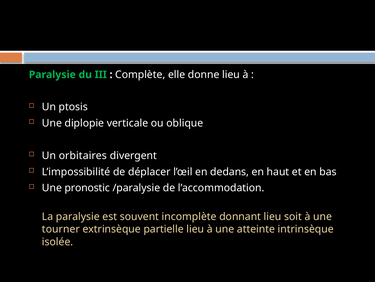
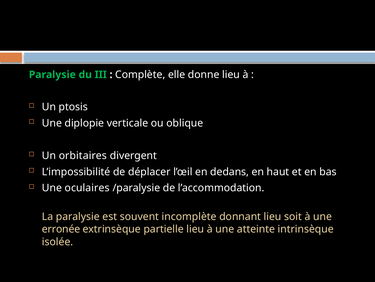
pronostic: pronostic -> oculaires
tourner: tourner -> erronée
